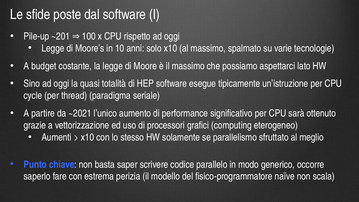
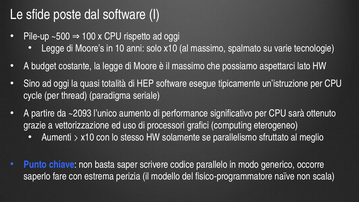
~201: ~201 -> ~500
~2021: ~2021 -> ~2093
